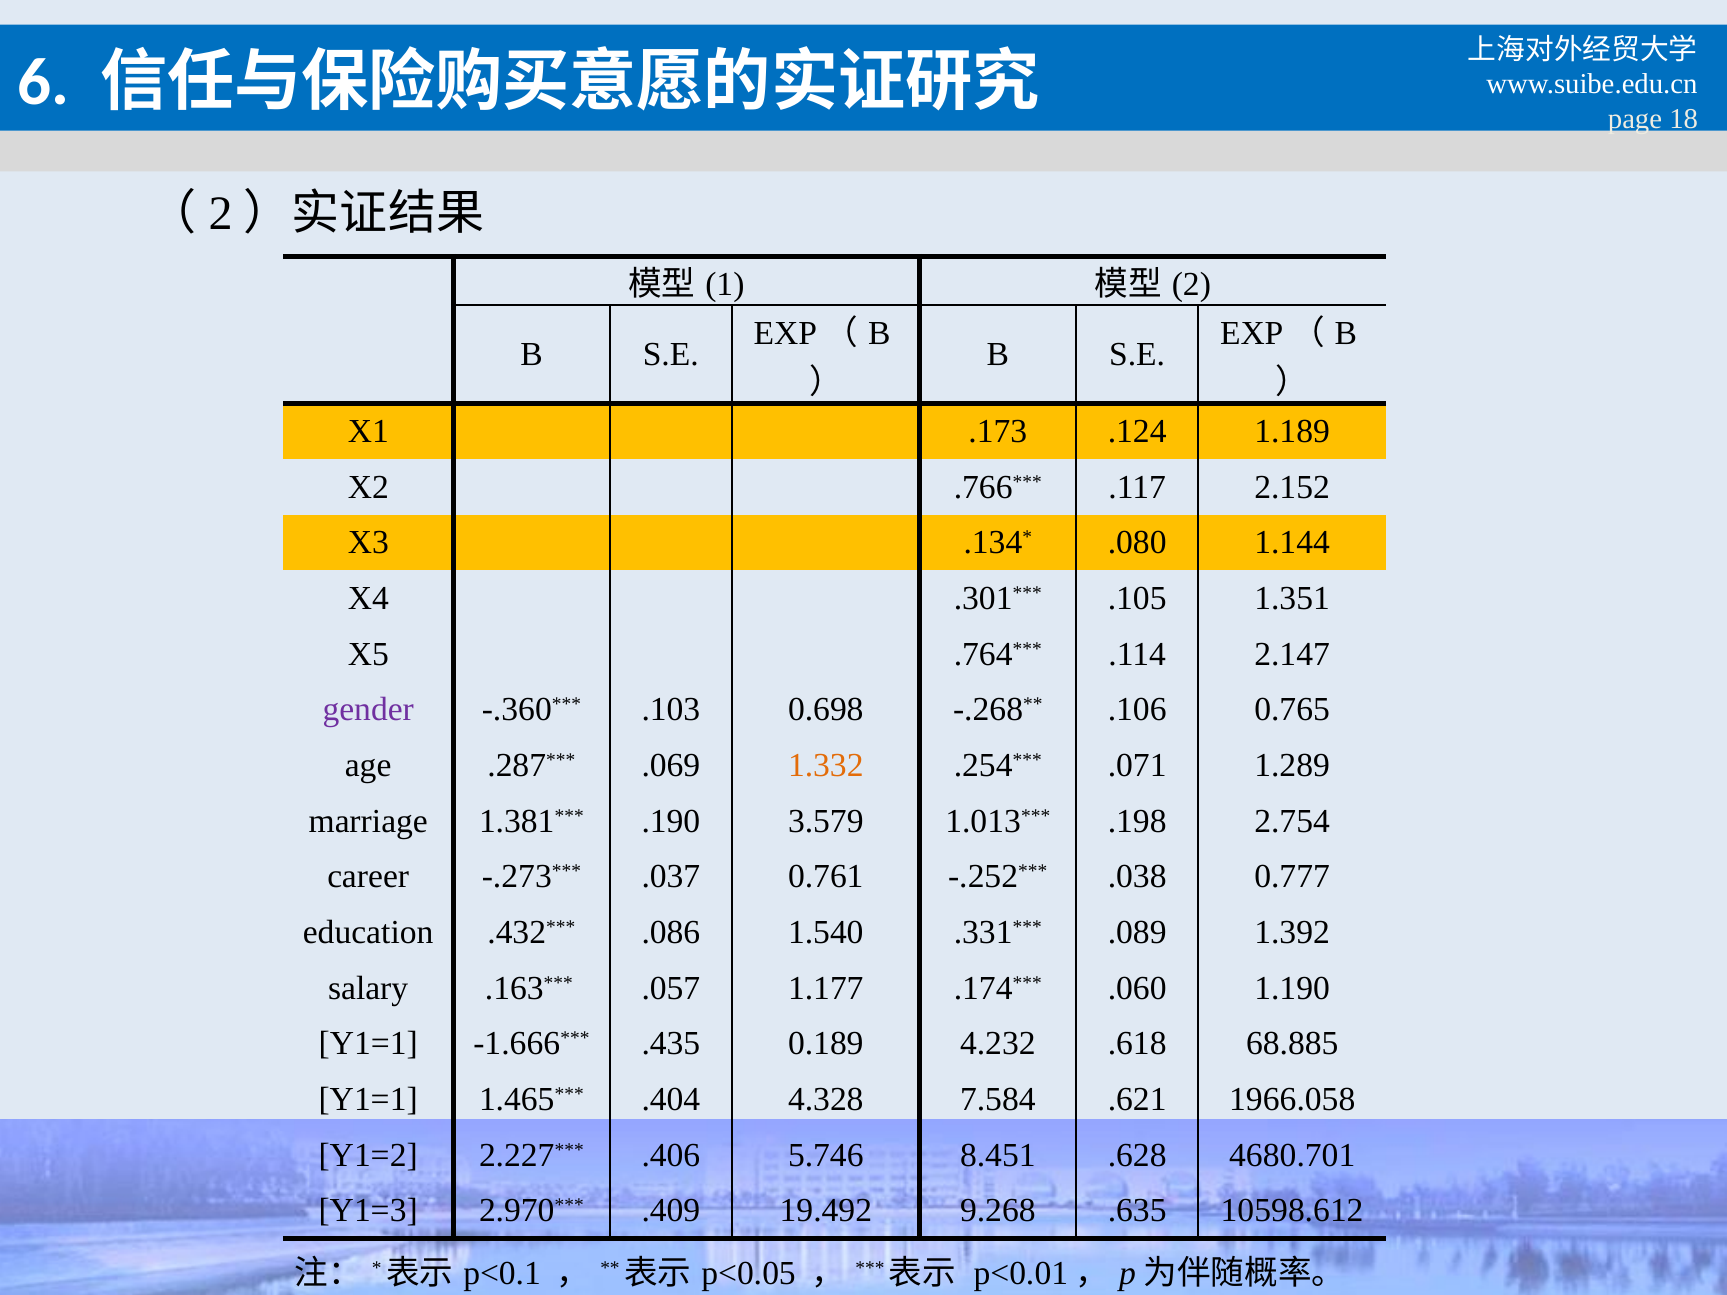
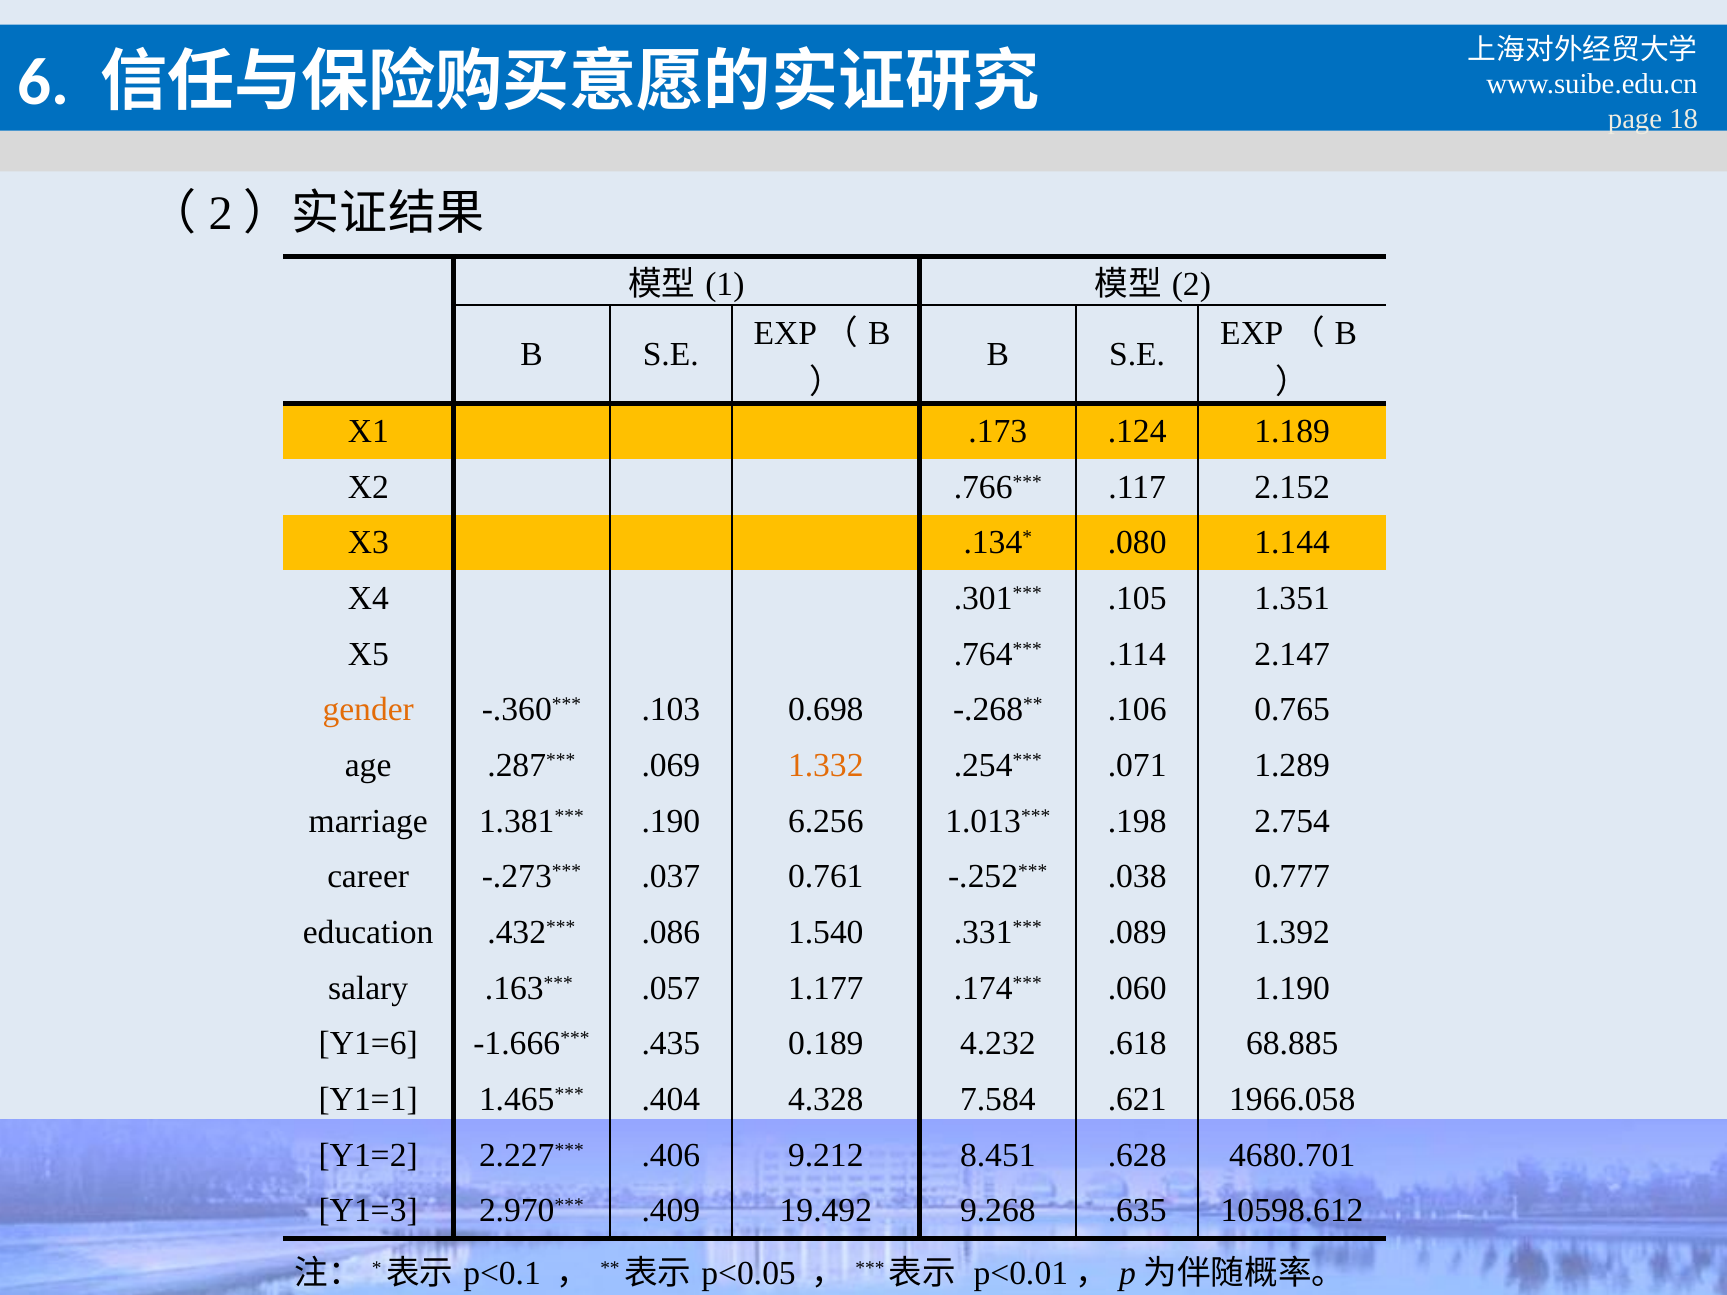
gender colour: purple -> orange
3.579: 3.579 -> 6.256
Y1=1 at (368, 1044): Y1=1 -> Y1=6
5.746: 5.746 -> 9.212
